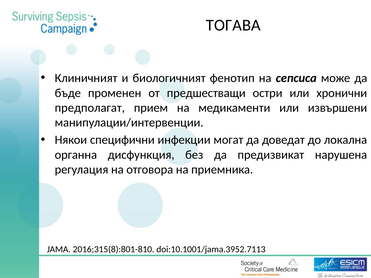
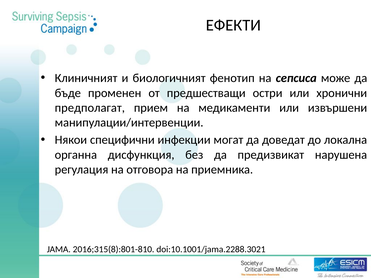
ТОГАВА: ТОГАВА -> ЕФЕКТИ
doi:10.1001/jama.3952.7113: doi:10.1001/jama.3952.7113 -> doi:10.1001/jama.2288.3021
